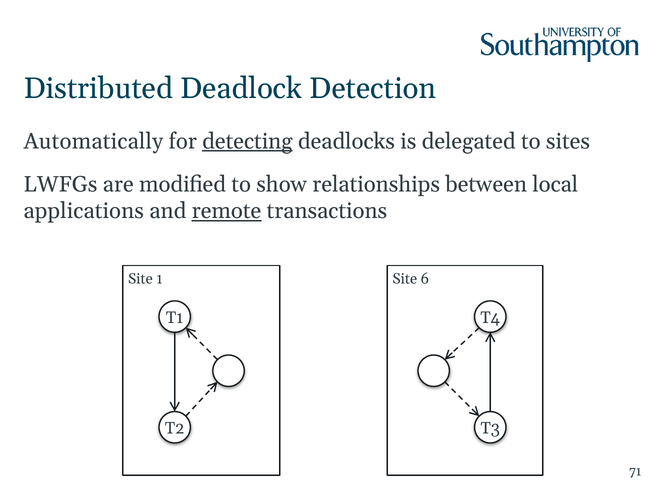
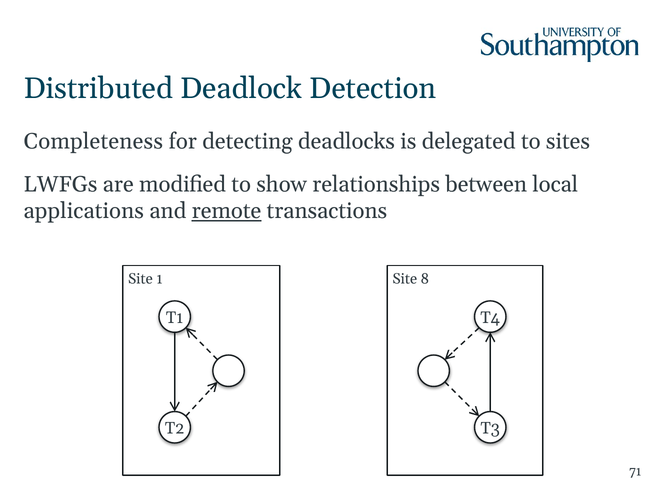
Automatically: Automatically -> Completeness
detecting underline: present -> none
6: 6 -> 8
